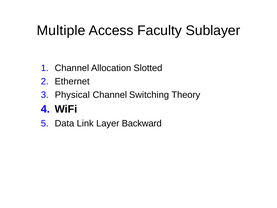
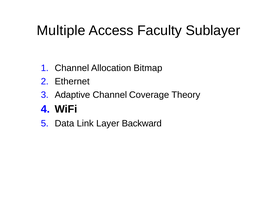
Slotted: Slotted -> Bitmap
Physical: Physical -> Adaptive
Switching: Switching -> Coverage
